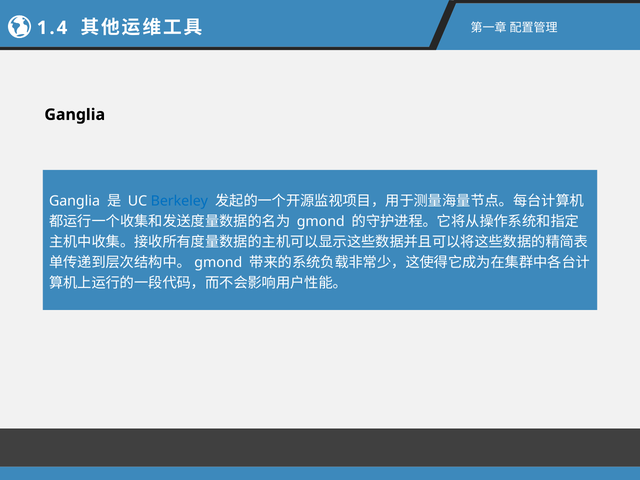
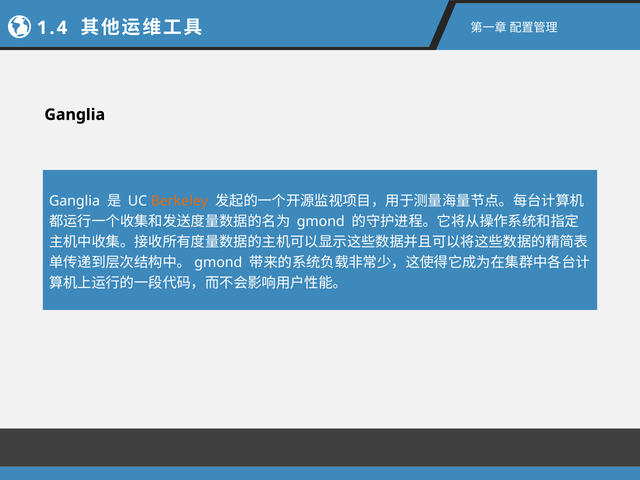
Berkeley colour: blue -> orange
